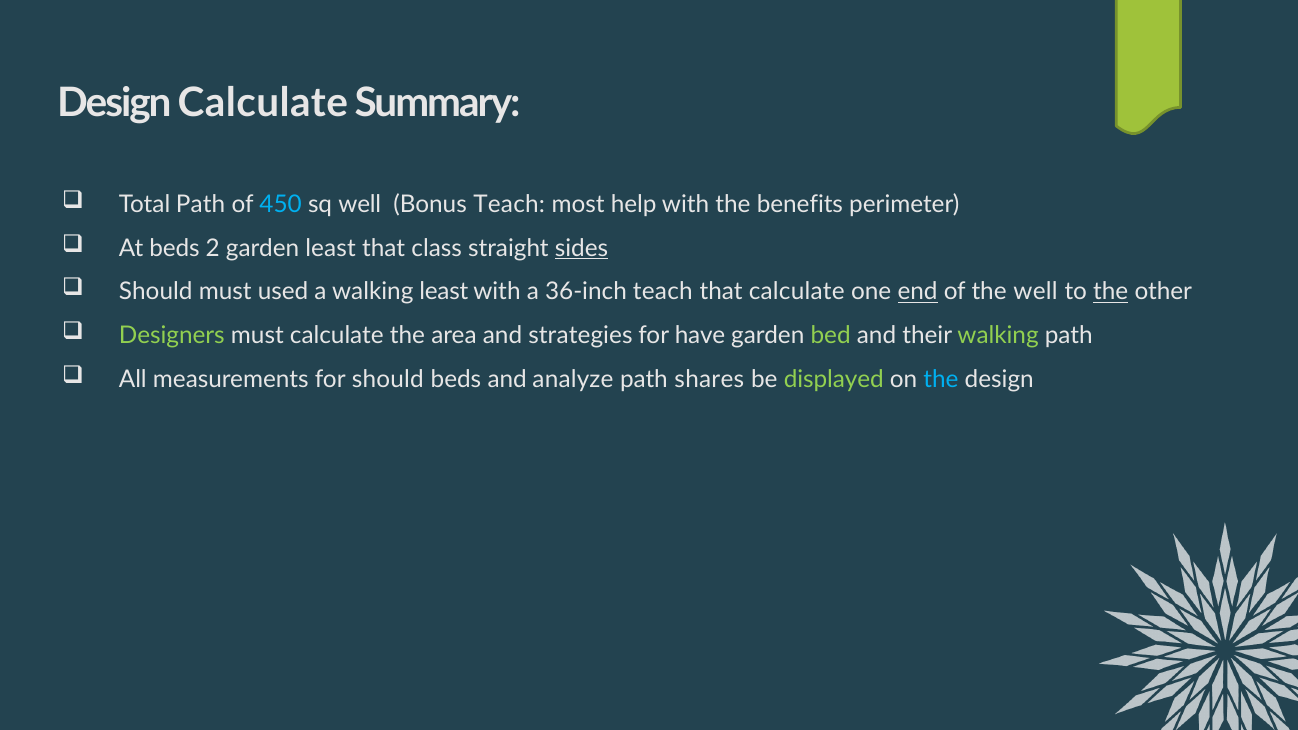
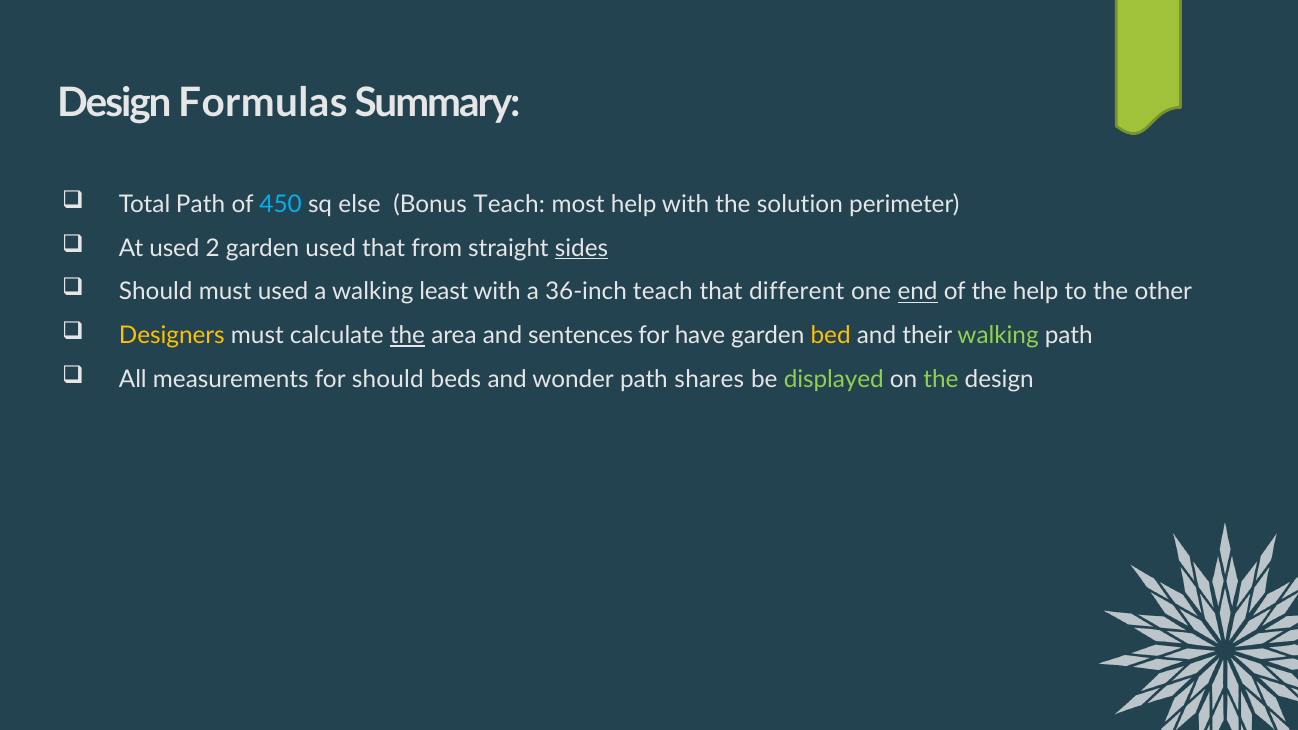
Design Calculate: Calculate -> Formulas
sq well: well -> else
benefits: benefits -> solution
At beds: beds -> used
garden least: least -> used
class: class -> from
that calculate: calculate -> different
the well: well -> help
the at (1111, 292) underline: present -> none
Designers colour: light green -> yellow
the at (407, 336) underline: none -> present
strategies: strategies -> sentences
bed colour: light green -> yellow
analyze: analyze -> wonder
the at (941, 379) colour: light blue -> light green
